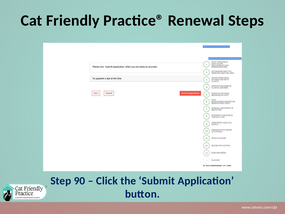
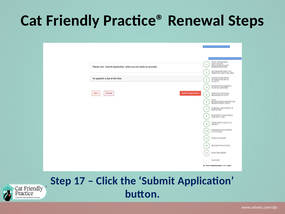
90: 90 -> 17
